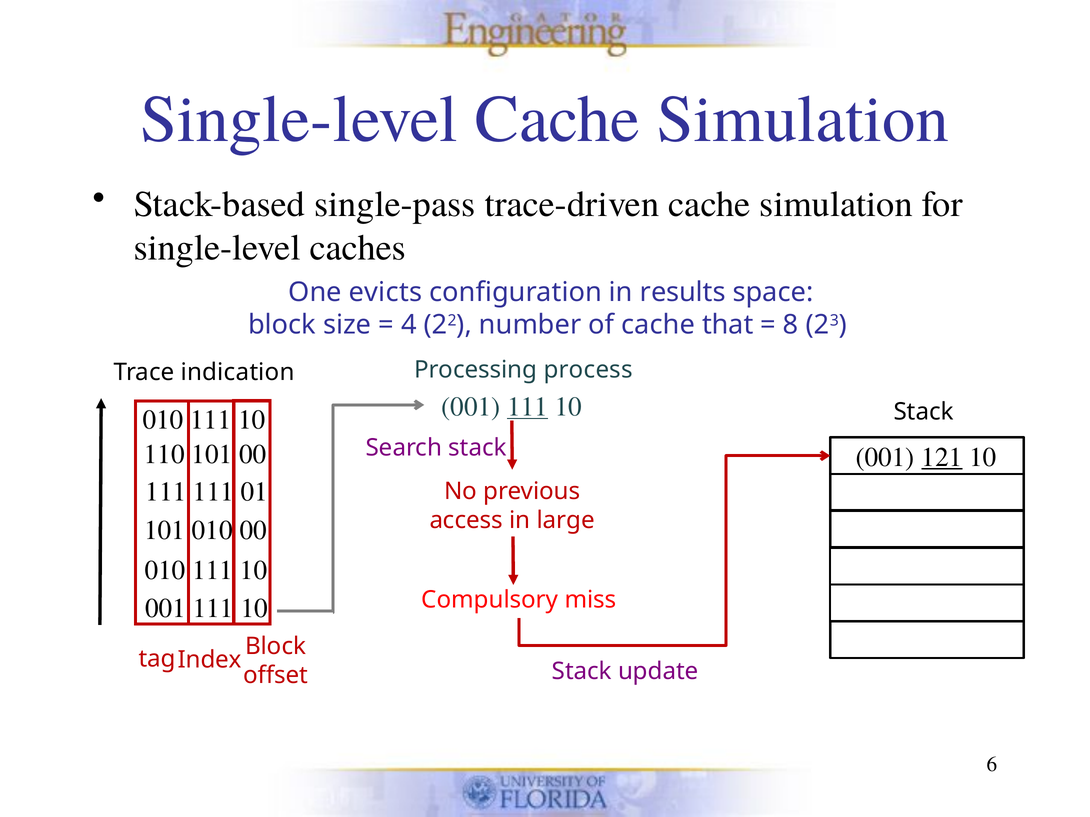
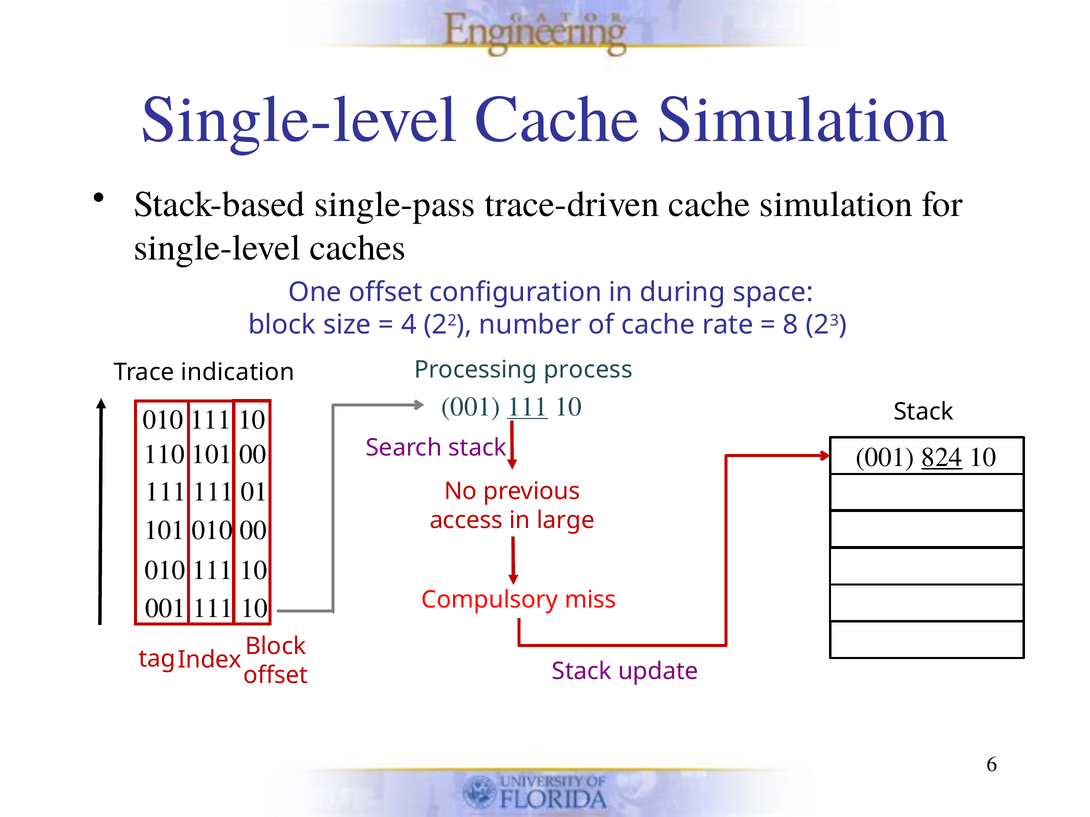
One evicts: evicts -> offset
results: results -> during
that: that -> rate
121: 121 -> 824
